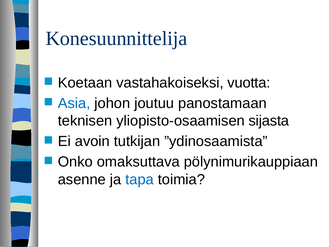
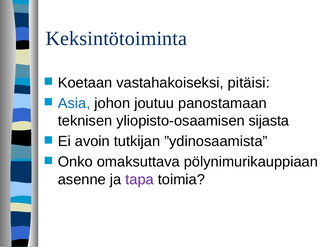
Konesuunnittelija: Konesuunnittelija -> Keksintötoiminta
vuotta: vuotta -> pitäisi
tapa colour: blue -> purple
